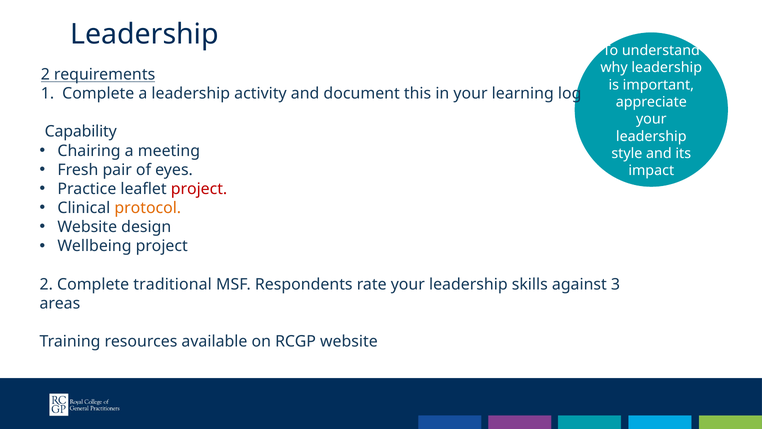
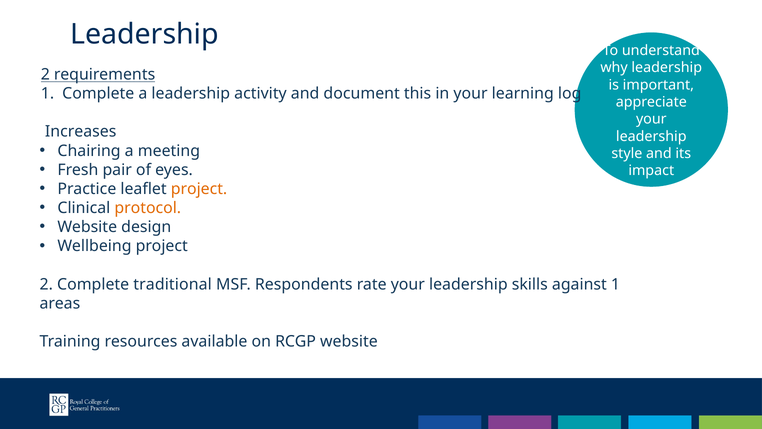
Capability: Capability -> Increases
project at (199, 189) colour: red -> orange
against 3: 3 -> 1
